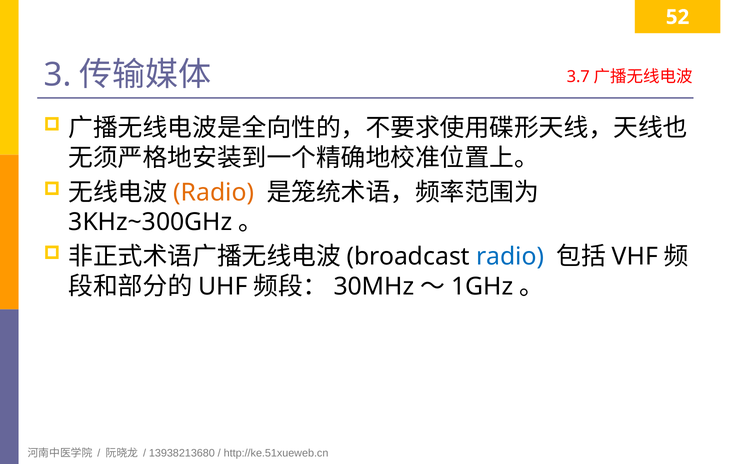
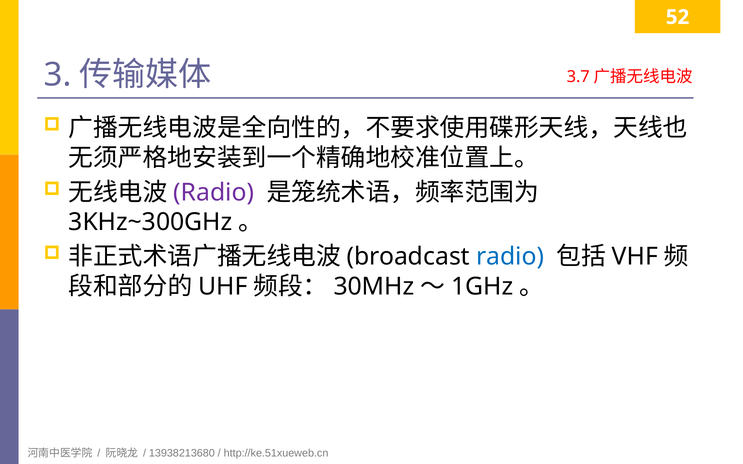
Radio at (214, 193) colour: orange -> purple
